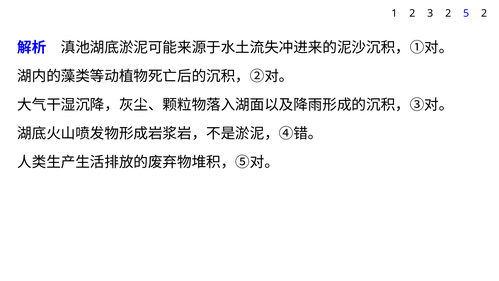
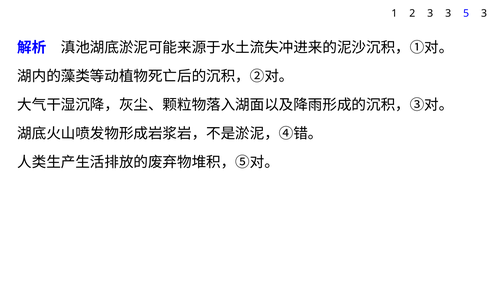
3 2: 2 -> 3
5 2: 2 -> 3
